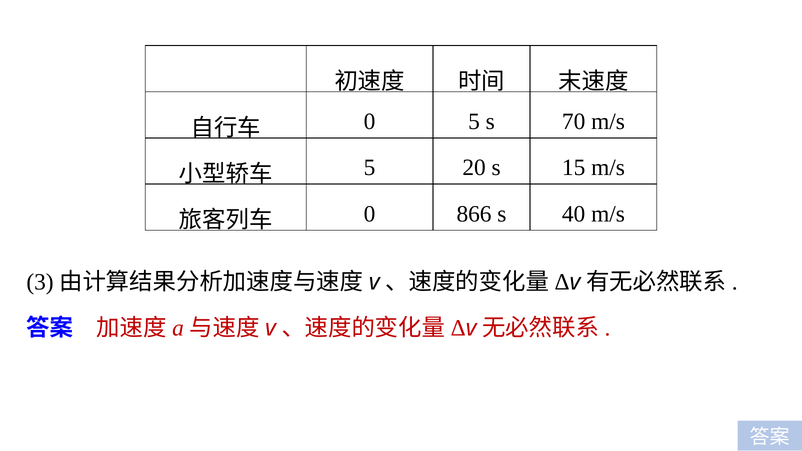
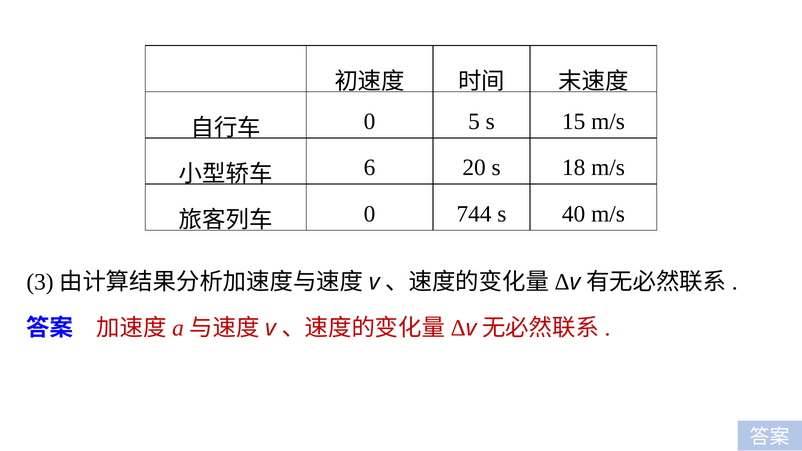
70: 70 -> 15
5 at (370, 168): 5 -> 6
15: 15 -> 18
866: 866 -> 744
